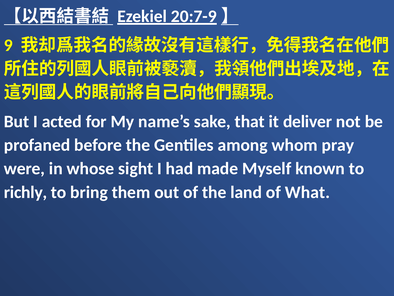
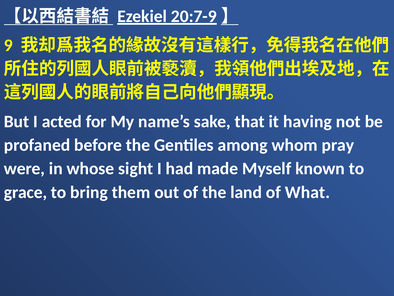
deliver: deliver -> having
richly: richly -> grace
